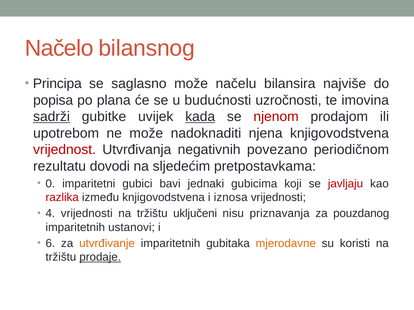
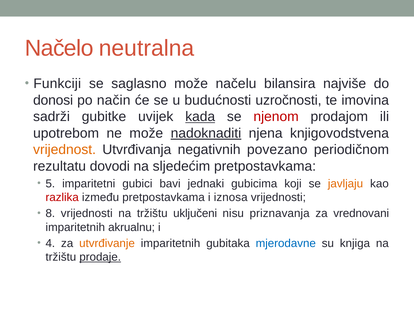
bilansnog: bilansnog -> neutralna
Principa: Principa -> Funkciji
popisa: popisa -> donosi
plana: plana -> način
sadrži underline: present -> none
nadoknaditi underline: none -> present
vrijednost colour: red -> orange
0: 0 -> 5
javljaju colour: red -> orange
između knjigovodstvena: knjigovodstvena -> pretpostavkama
4: 4 -> 8
pouzdanog: pouzdanog -> vrednovani
ustanovi: ustanovi -> akrualnu
6: 6 -> 4
mjerodavne colour: orange -> blue
koristi: koristi -> knjiga
